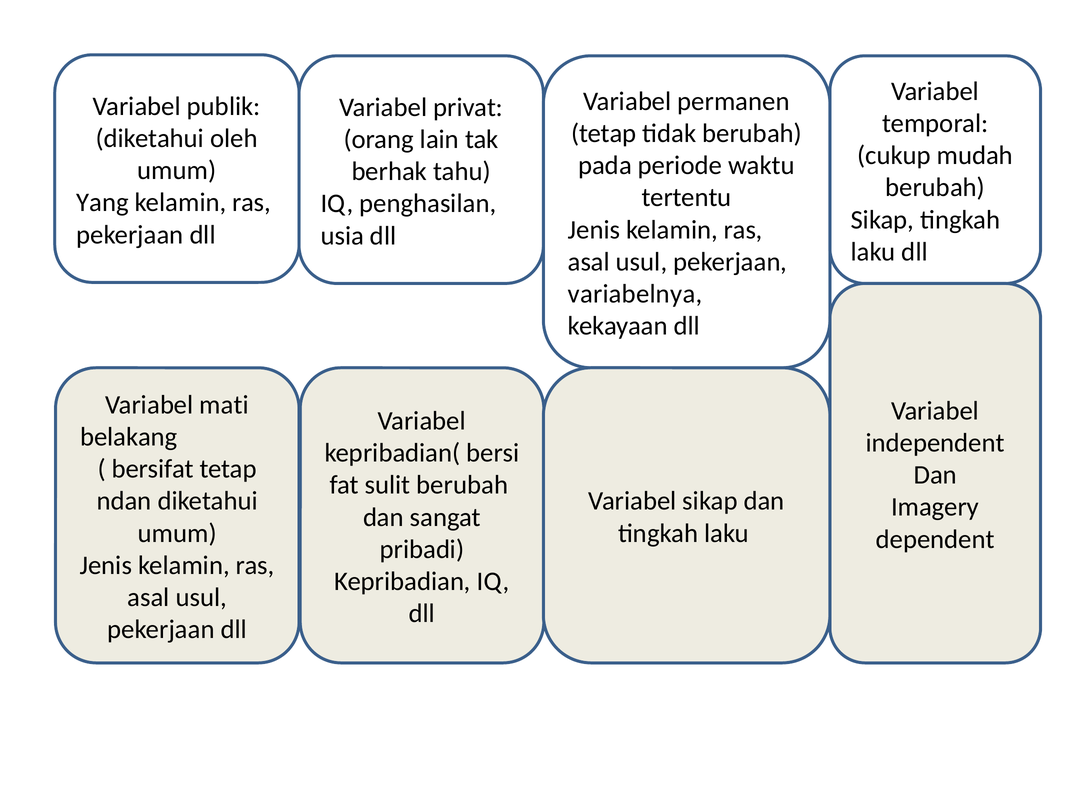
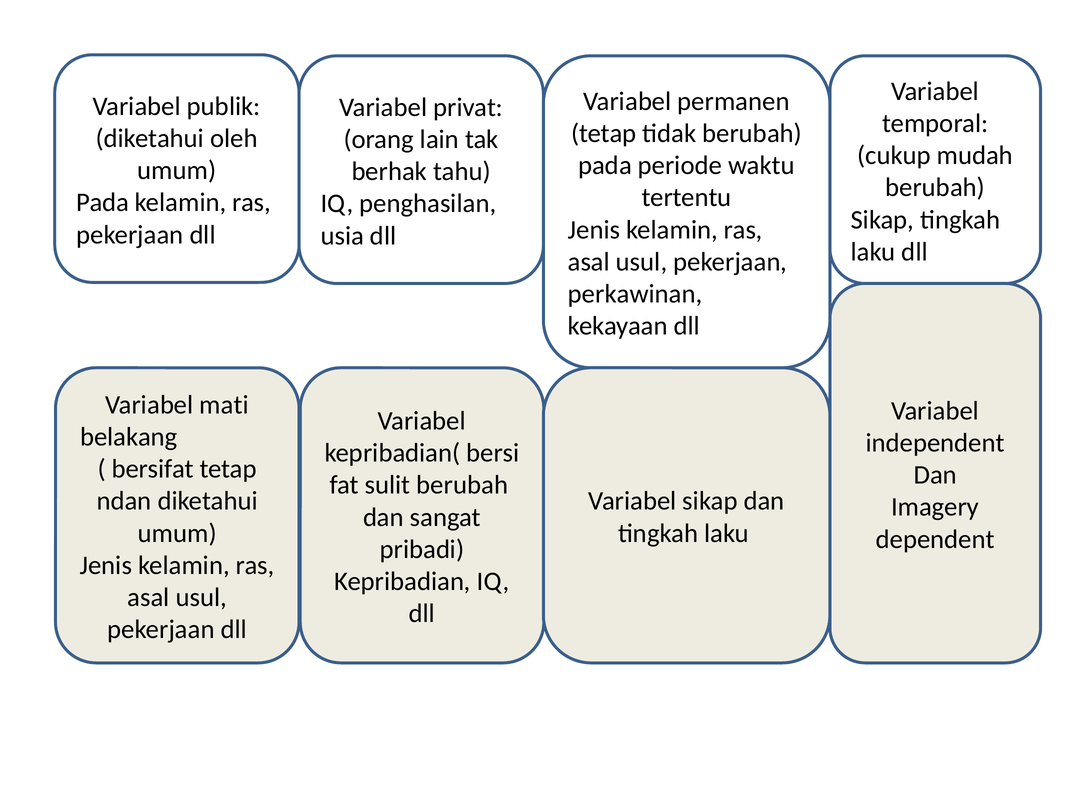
Yang at (102, 202): Yang -> Pada
variabelnya: variabelnya -> perkawinan
